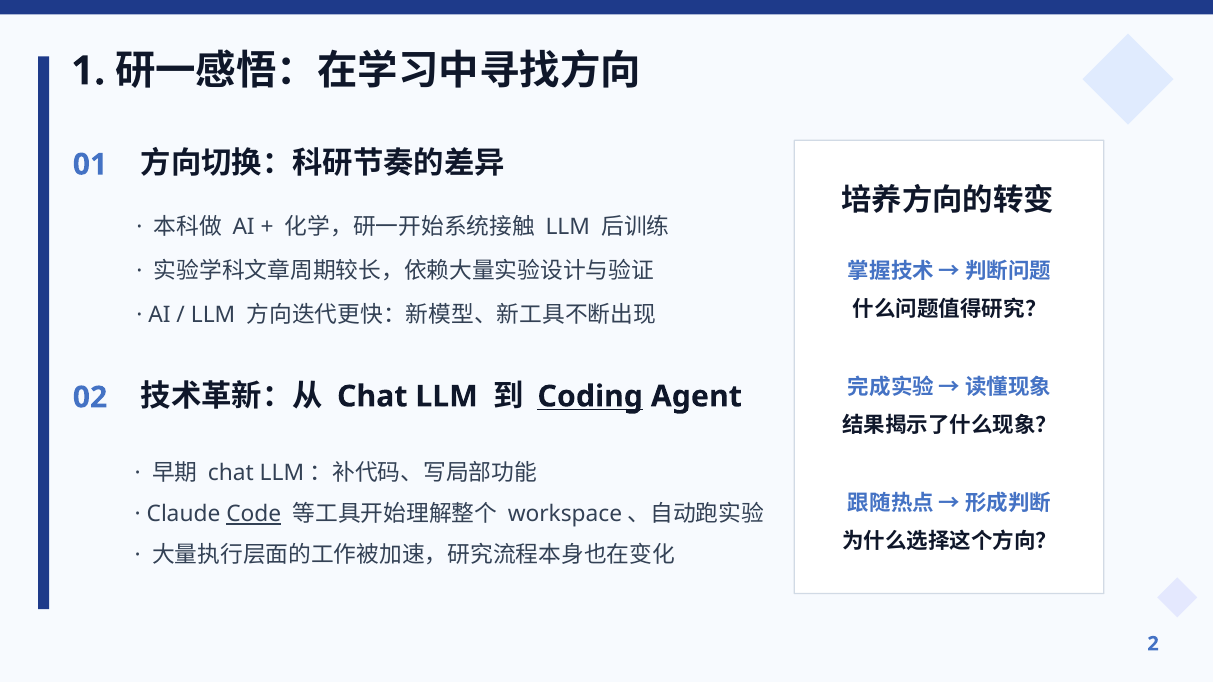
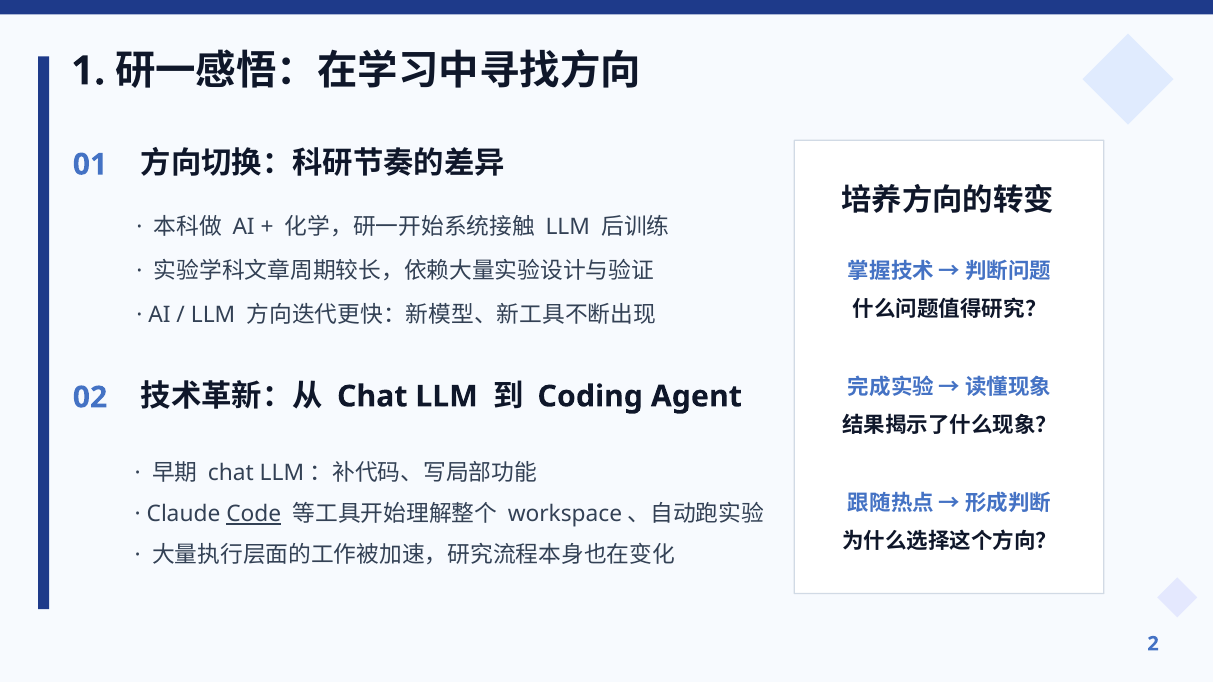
Coding underline: present -> none
